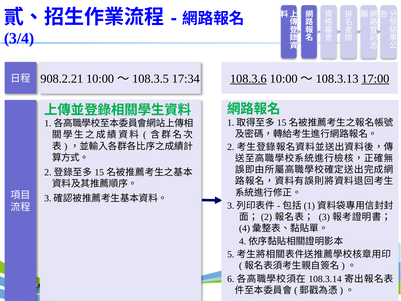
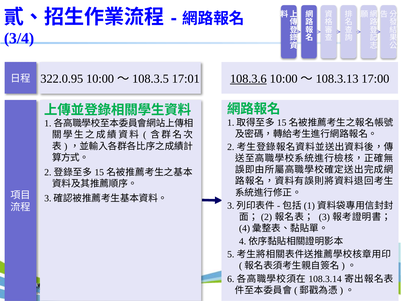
908.2.21: 908.2.21 -> 322.0.95
17:34: 17:34 -> 17:01
17:00 underline: present -> none
